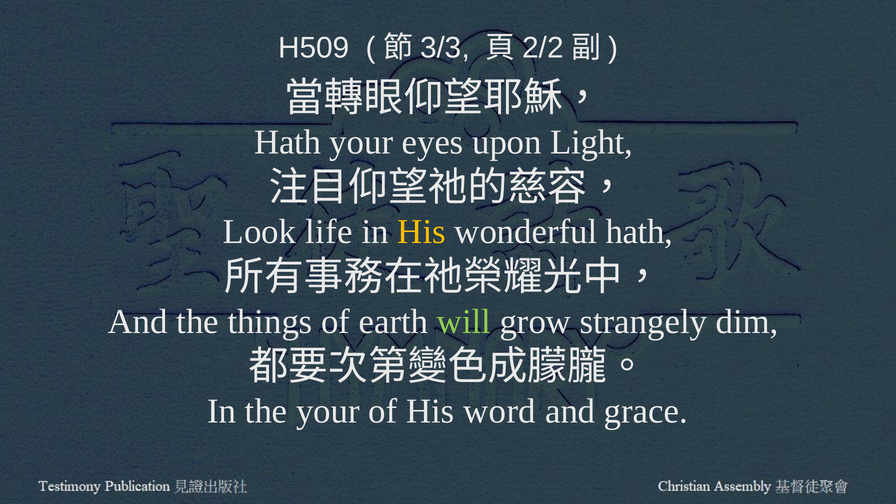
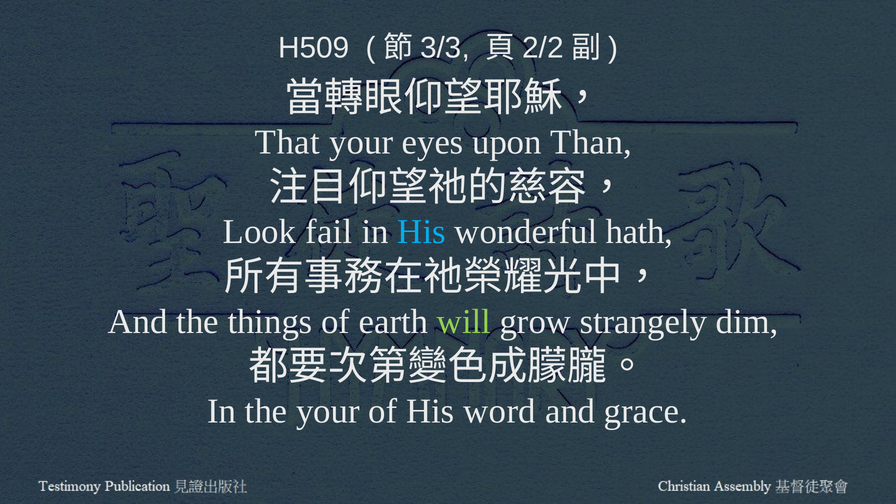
Hath at (288, 142): Hath -> That
Light: Light -> Than
life: life -> fail
His at (422, 232) colour: yellow -> light blue
